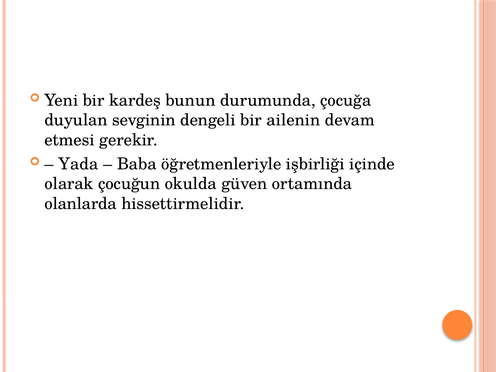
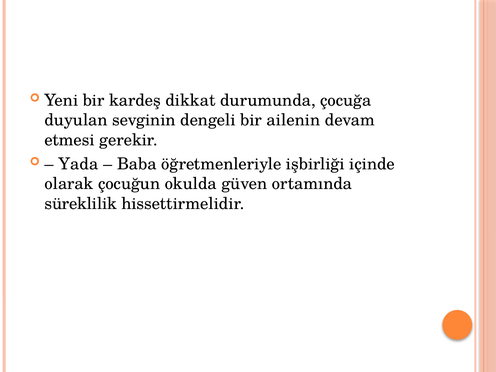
bunun: bunun -> dikkat
olanlarda: olanlarda -> süreklilik
